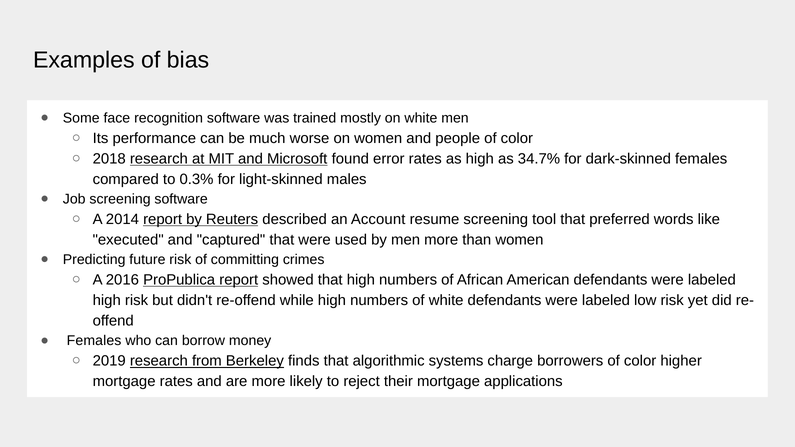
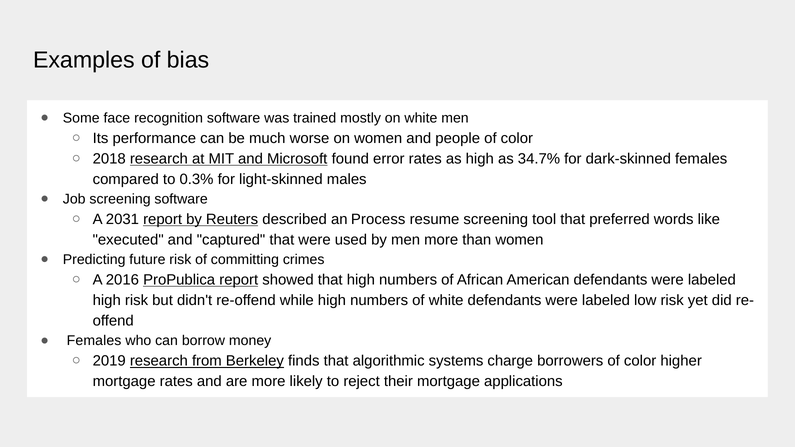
2014: 2014 -> 2031
Account: Account -> Process
